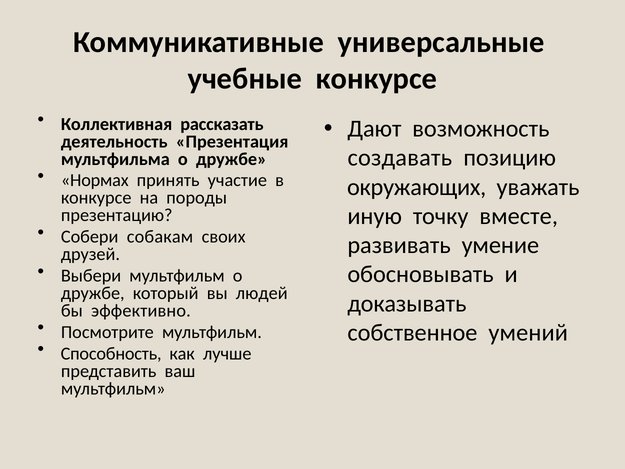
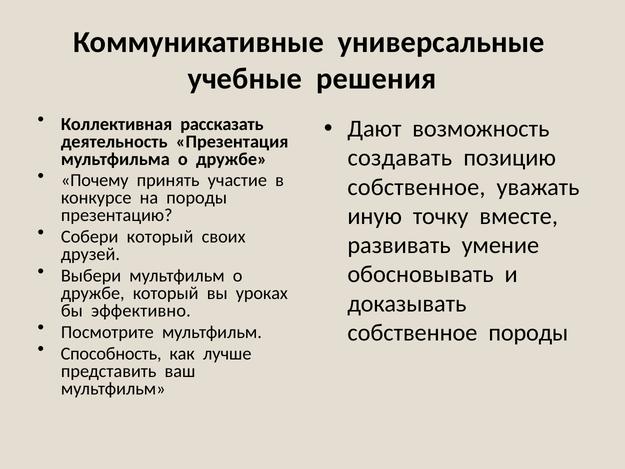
учебные конкурсе: конкурсе -> решения
Нормах: Нормах -> Почему
окружающих at (417, 187): окружающих -> собственное
Собери собакам: собакам -> который
людей: людей -> уроках
собственное умений: умений -> породы
